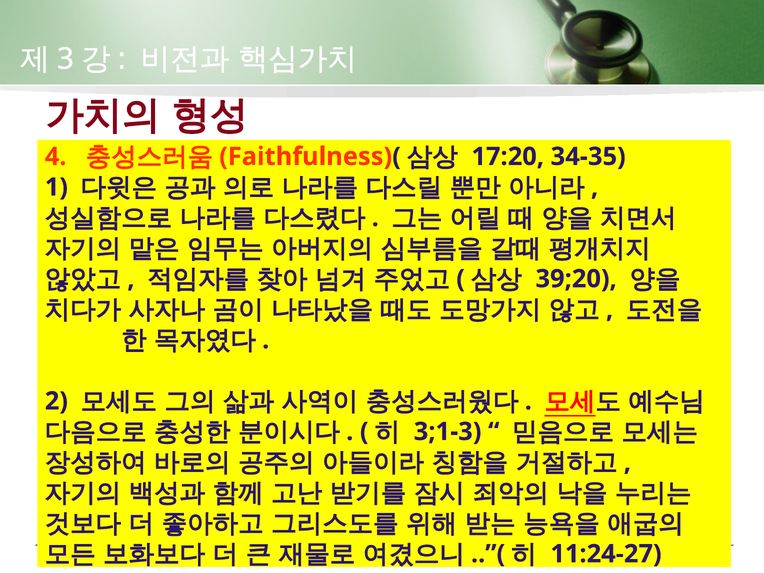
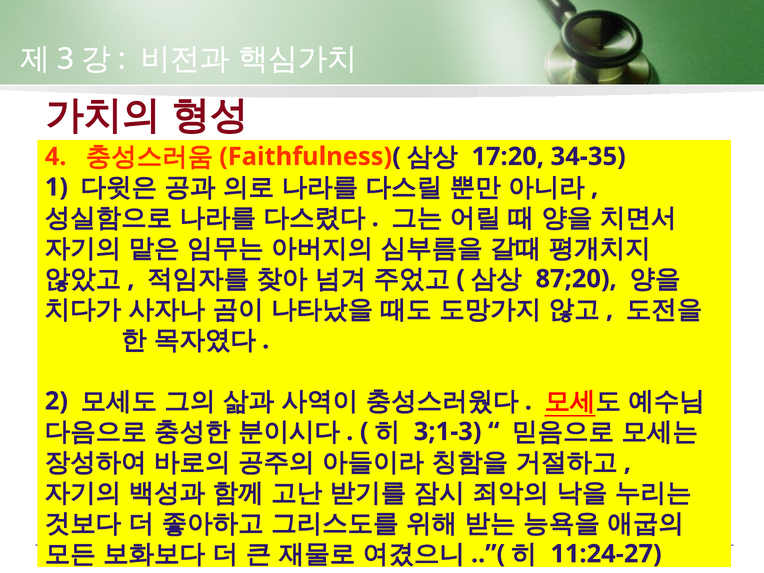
39;20: 39;20 -> 87;20
